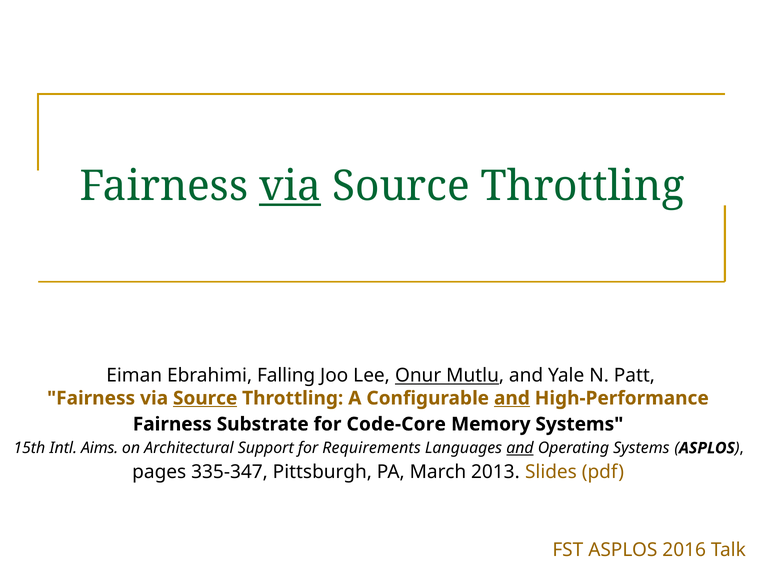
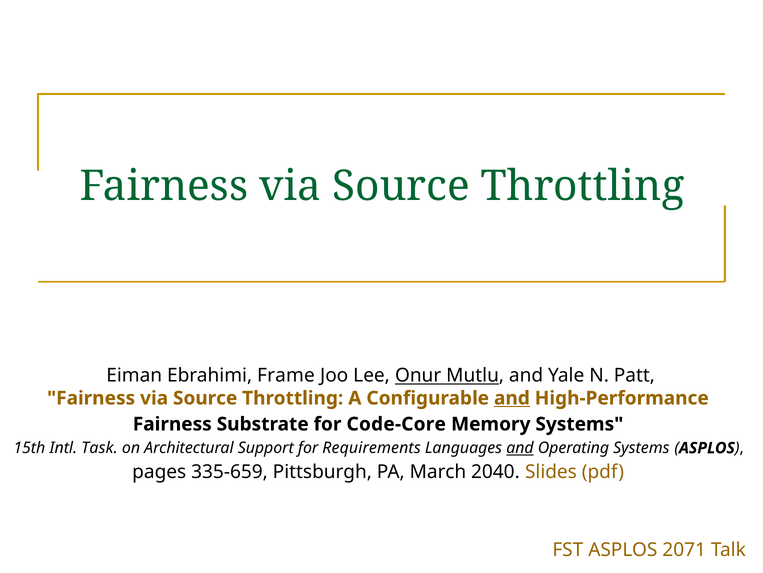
via at (290, 186) underline: present -> none
Falling: Falling -> Frame
Source at (205, 398) underline: present -> none
Aims: Aims -> Task
335-347: 335-347 -> 335-659
2013: 2013 -> 2040
2016: 2016 -> 2071
